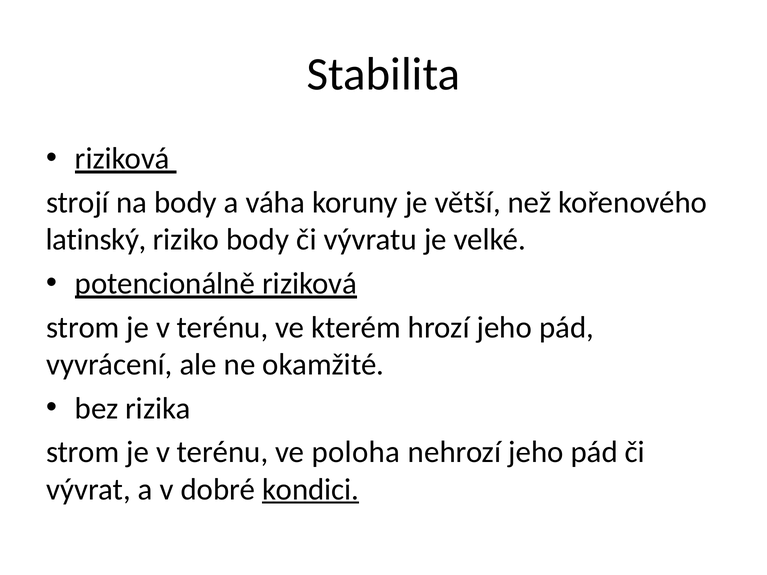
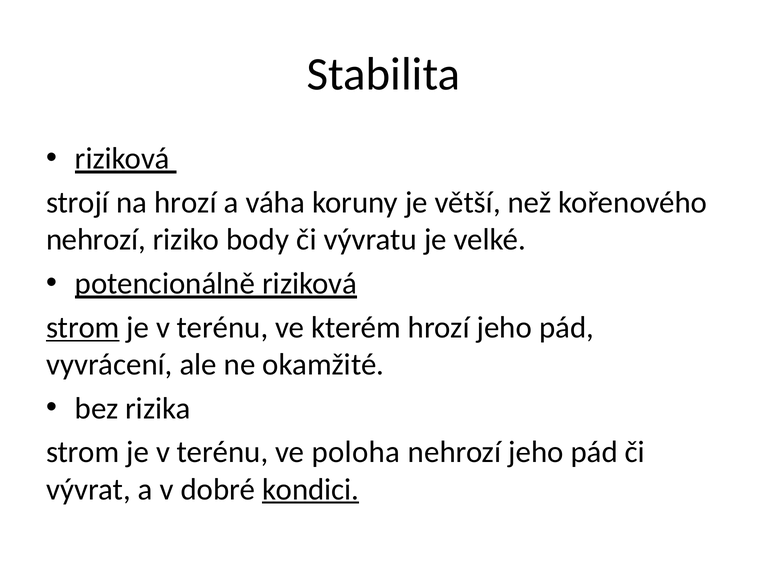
na body: body -> hrozí
latinský at (96, 240): latinský -> nehrozí
strom at (83, 328) underline: none -> present
